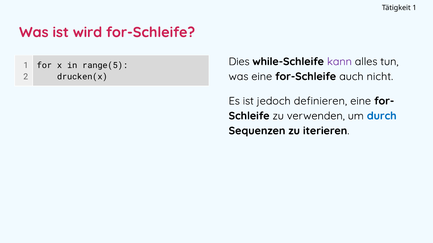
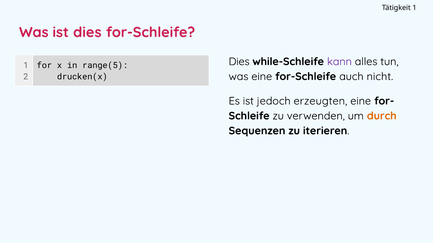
ist wird: wird -> dies
definieren: definieren -> erzeugten
durch colour: blue -> orange
